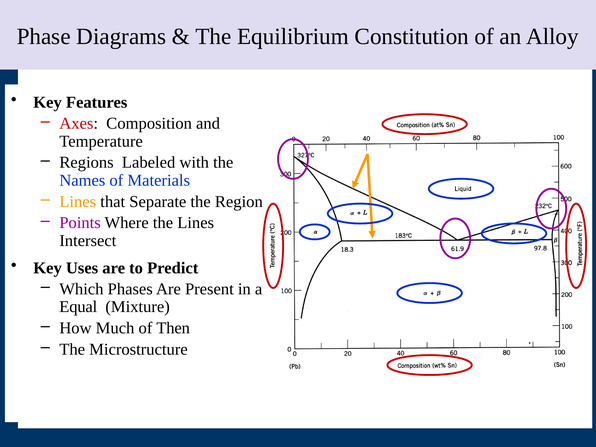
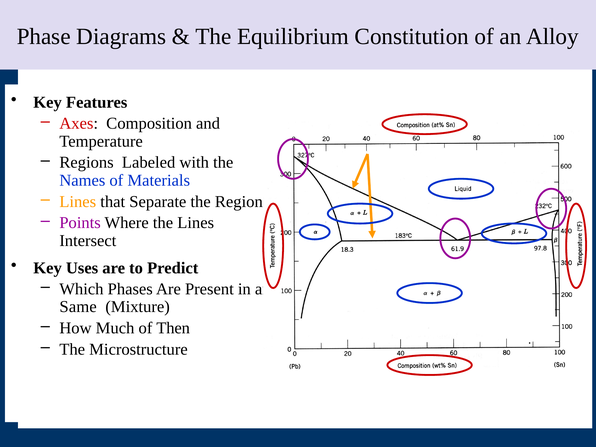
Equal: Equal -> Same
